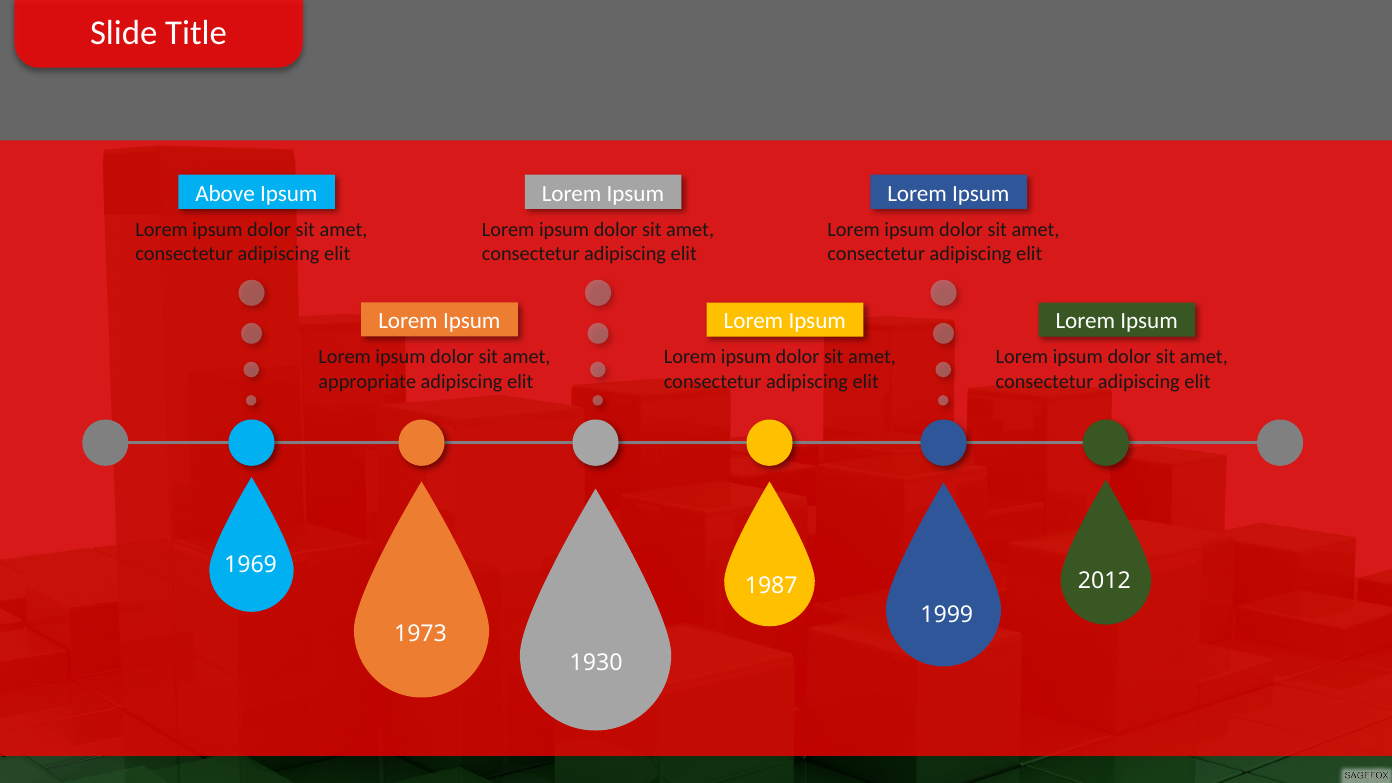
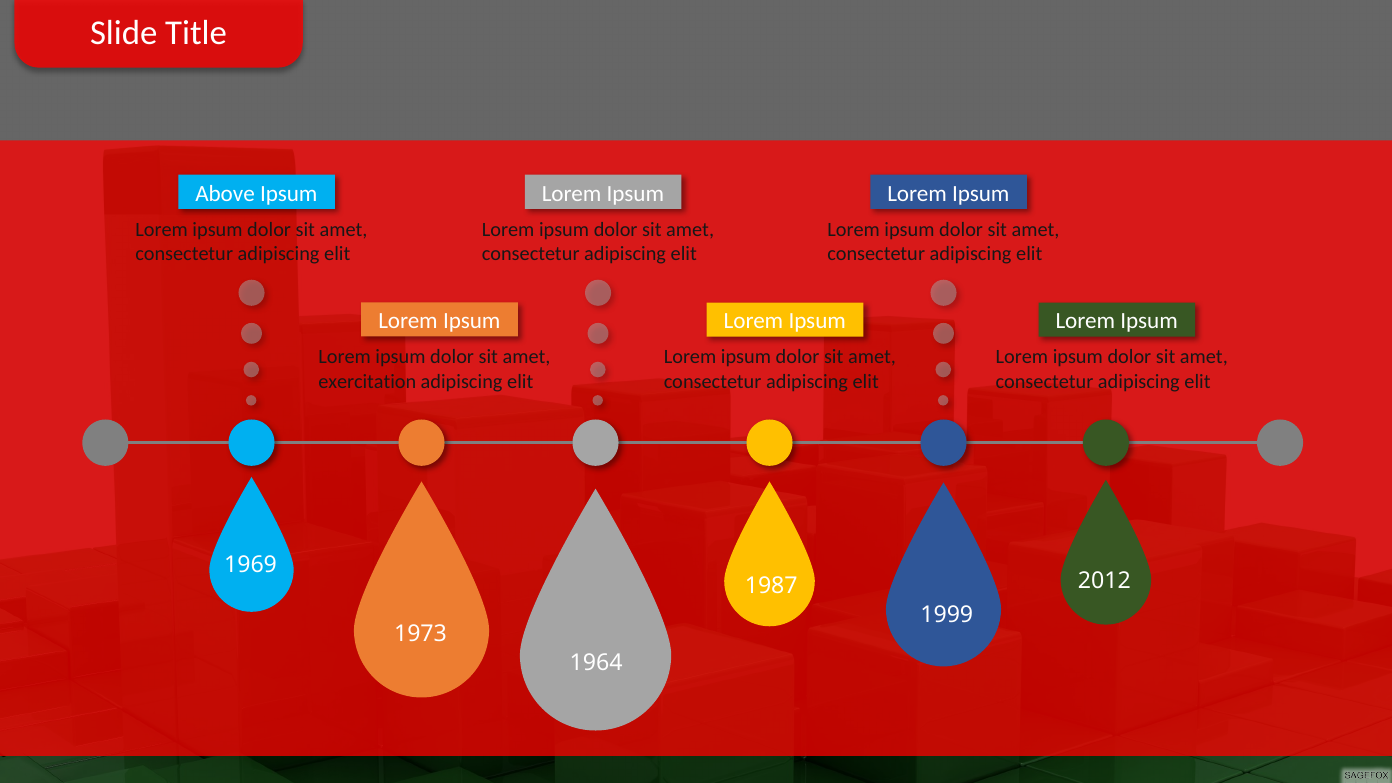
appropriate: appropriate -> exercitation
1930: 1930 -> 1964
